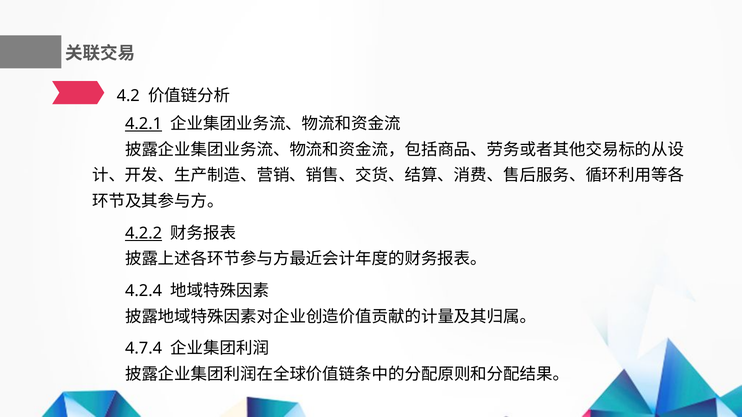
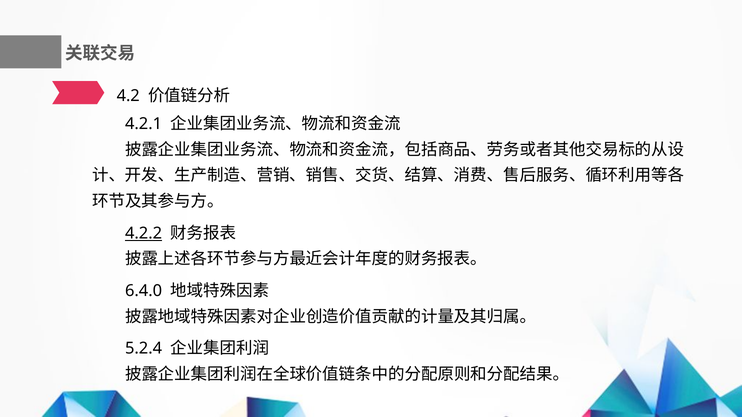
4.2.1 underline: present -> none
4.2.4: 4.2.4 -> 6.4.0
4.7.4: 4.7.4 -> 5.2.4
